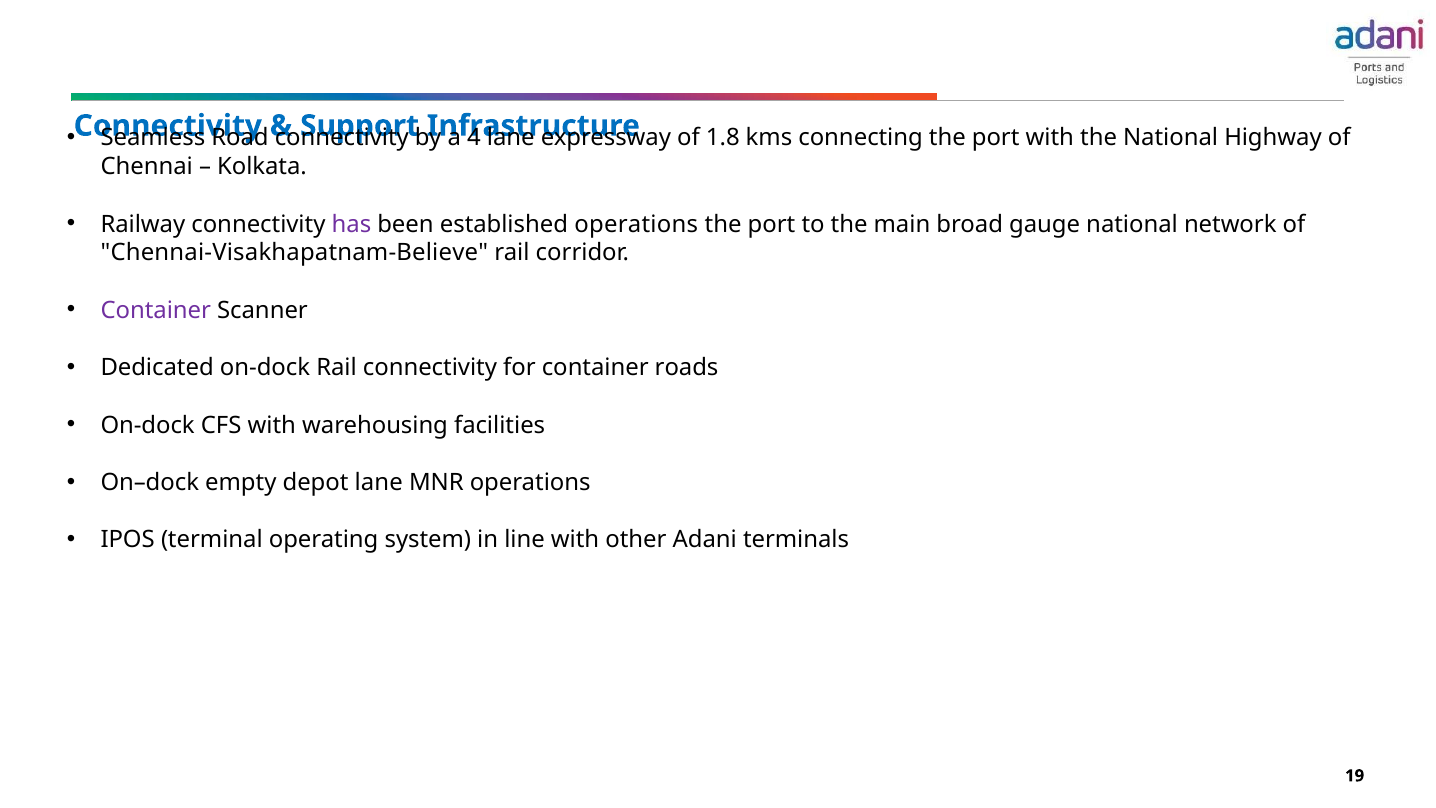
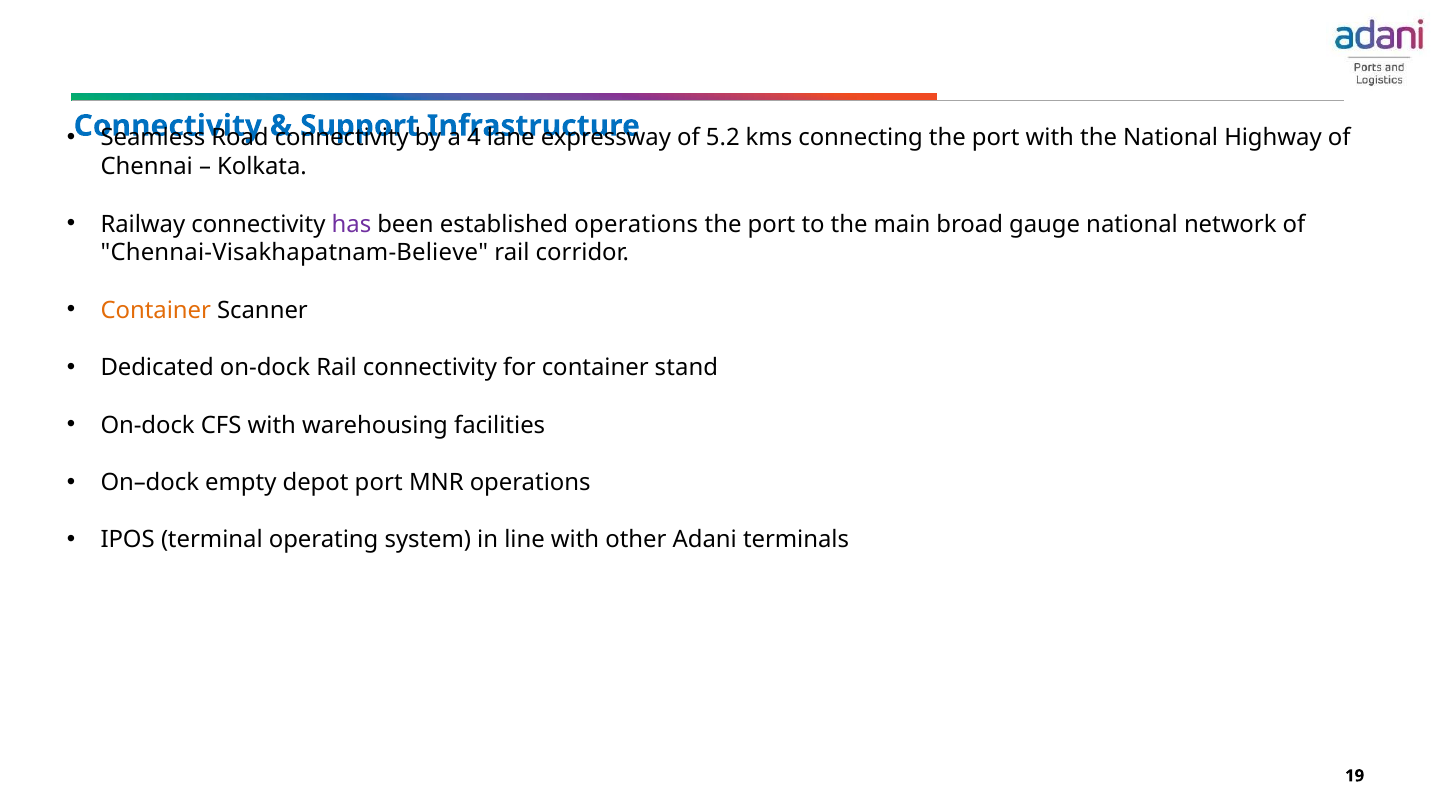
1.8: 1.8 -> 5.2
Container at (156, 310) colour: purple -> orange
roads: roads -> stand
depot lane: lane -> port
